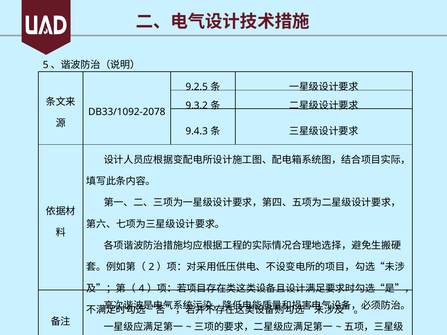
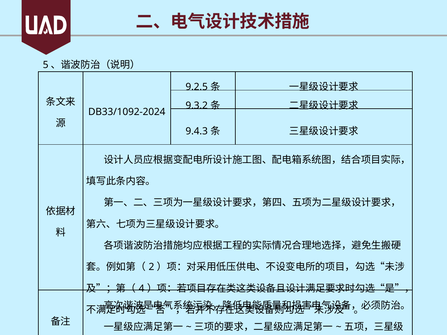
DB33/1092-2078: DB33/1092-2078 -> DB33/1092-2024
